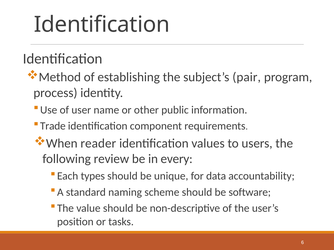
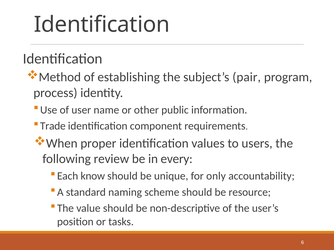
reader: reader -> proper
types: types -> know
data: data -> only
software: software -> resource
